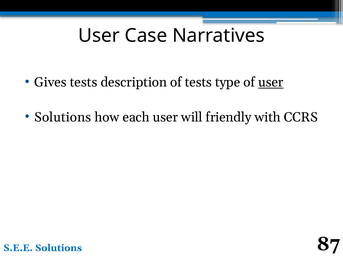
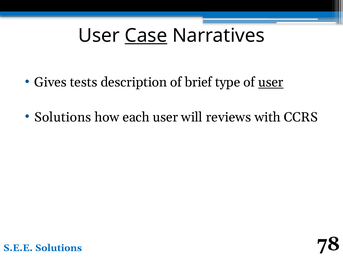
Case underline: none -> present
of tests: tests -> brief
friendly: friendly -> reviews
87: 87 -> 78
